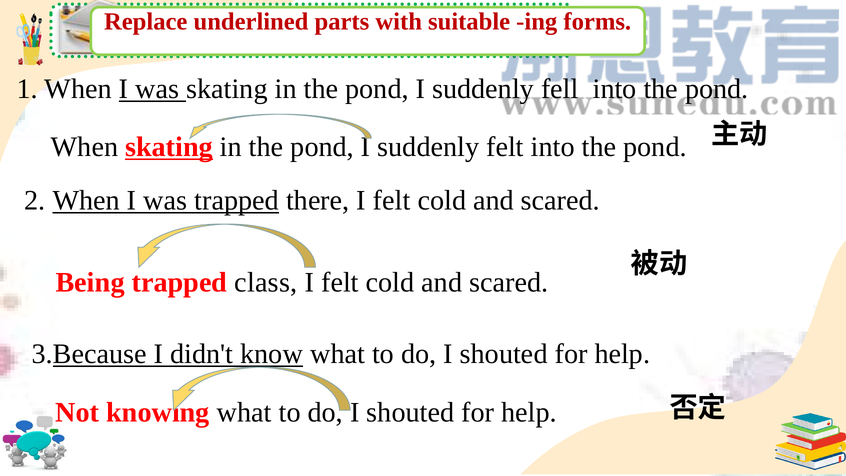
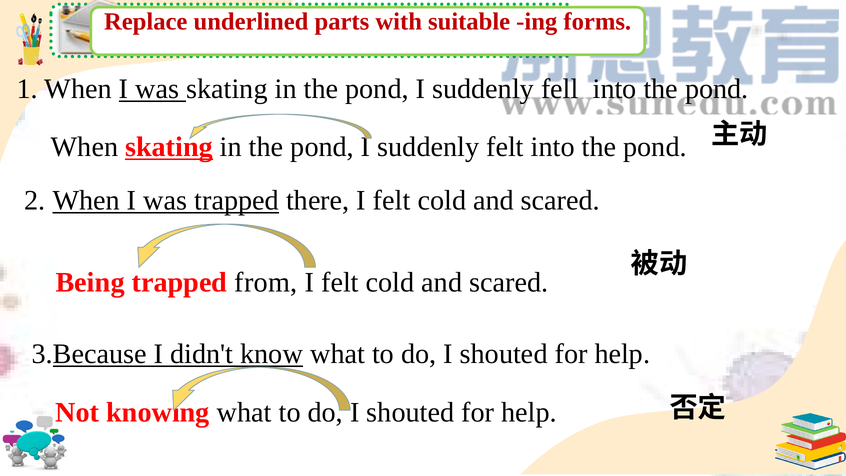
class: class -> from
